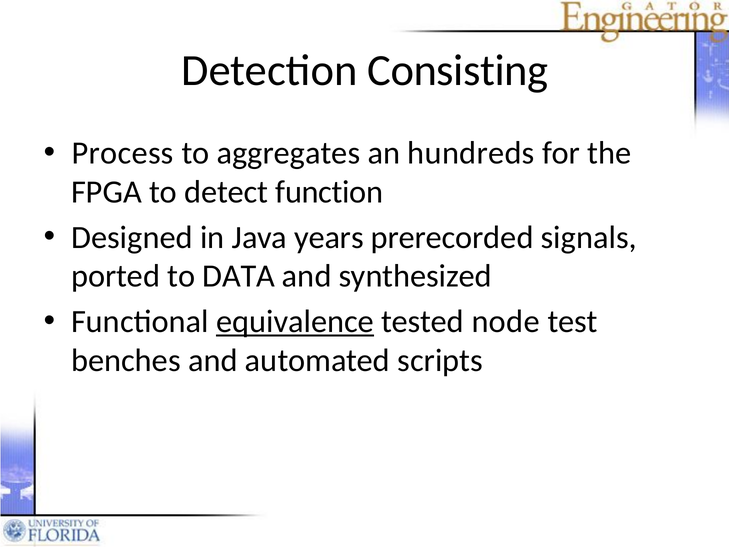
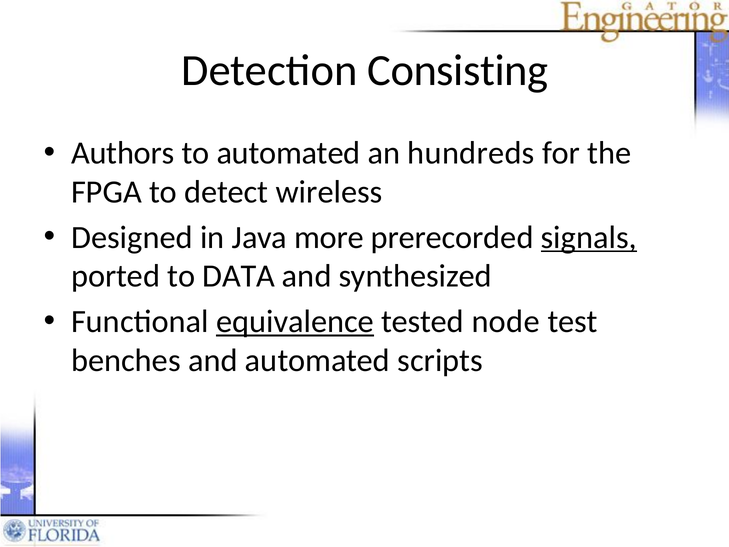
Process: Process -> Authors
to aggregates: aggregates -> automated
function: function -> wireless
years: years -> more
signals underline: none -> present
